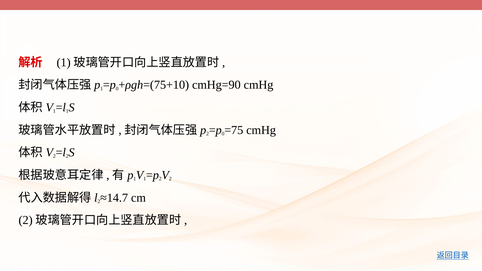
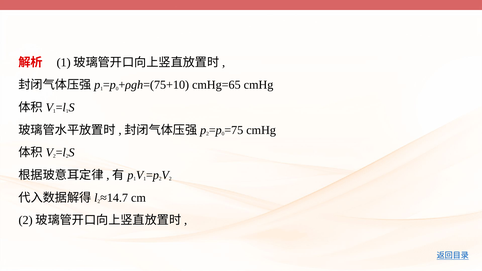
cmHg=90: cmHg=90 -> cmHg=65
